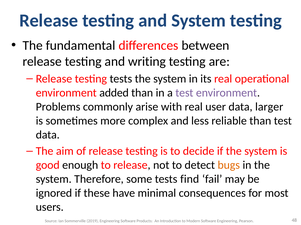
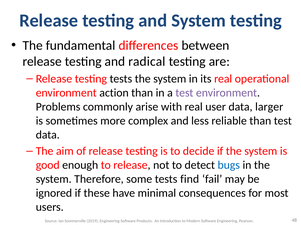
writing: writing -> radical
added: added -> action
bugs colour: orange -> blue
